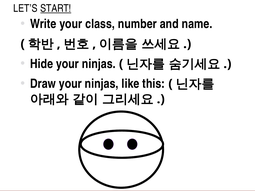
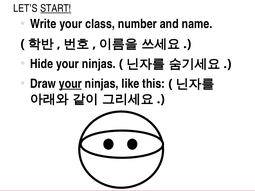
your at (70, 84) underline: none -> present
